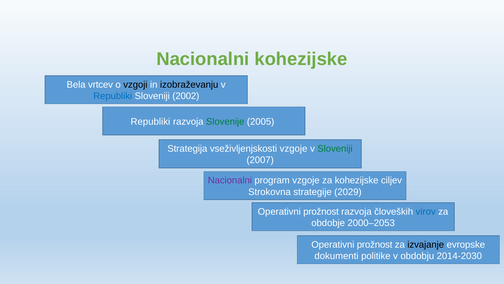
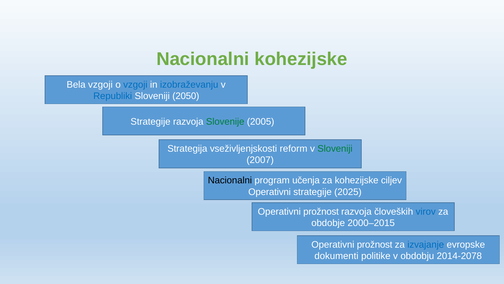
Bela vrtcev: vrtcev -> vzgoji
vzgoji at (135, 85) colour: black -> blue
izobraževanju colour: black -> blue
2002: 2002 -> 2050
Republiki at (150, 121): Republiki -> Strategije
vseživljenjskosti vzgoje: vzgoje -> reform
Nacionalni at (230, 180) colour: purple -> black
program vzgoje: vzgoje -> učenja
Strokovna at (270, 192): Strokovna -> Operativni
2029: 2029 -> 2025
2000–2053: 2000–2053 -> 2000–2015
izvajanje colour: black -> blue
2014-2030: 2014-2030 -> 2014-2078
